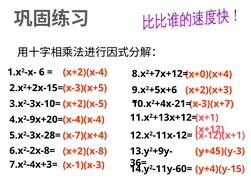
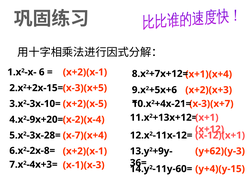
x+2)(x-4 at (85, 72): x+2)(x-4 -> x+2)(x-1
x+0)(x+4: x+0)(x+4 -> x+1)(x+4
x-4)(x-4: x-4)(x-4 -> x-2)(x-4
x+2)(x-8 at (85, 151): x+2)(x-8 -> x+2)(x-1
y+45)(y-3: y+45)(y-3 -> y+62)(y-3
